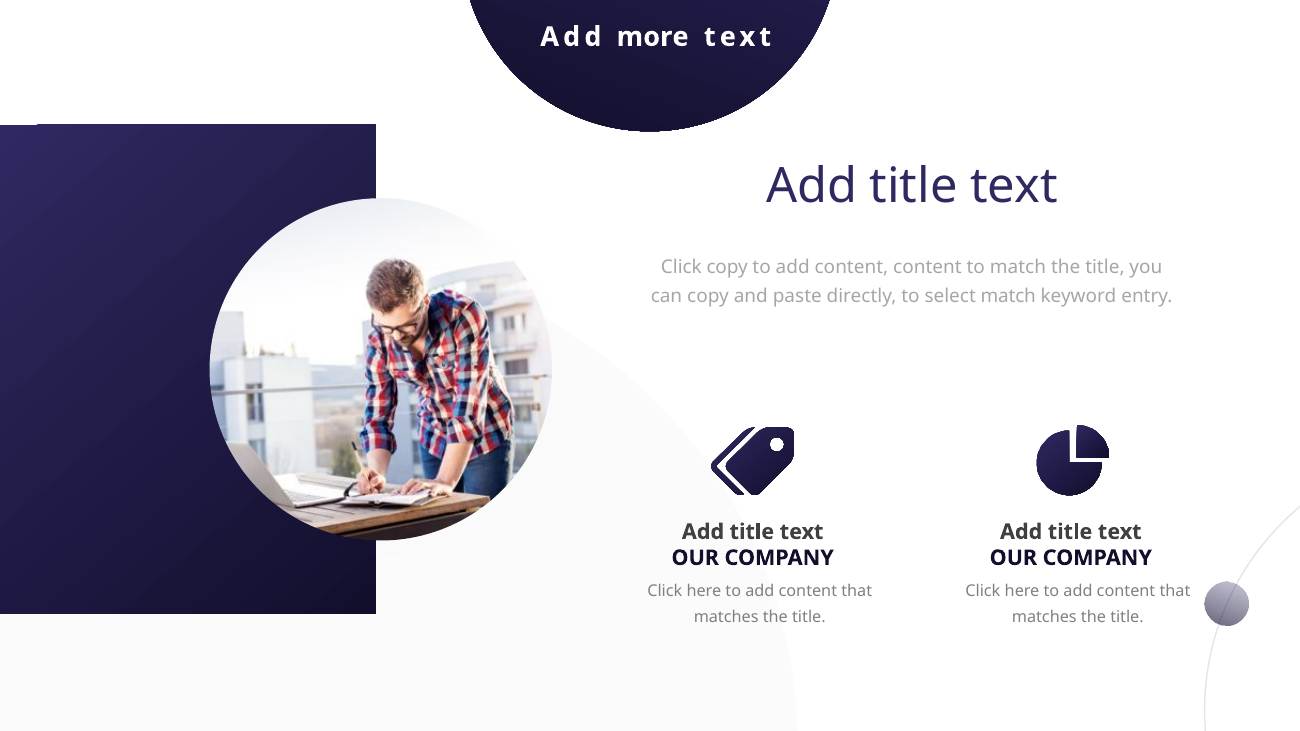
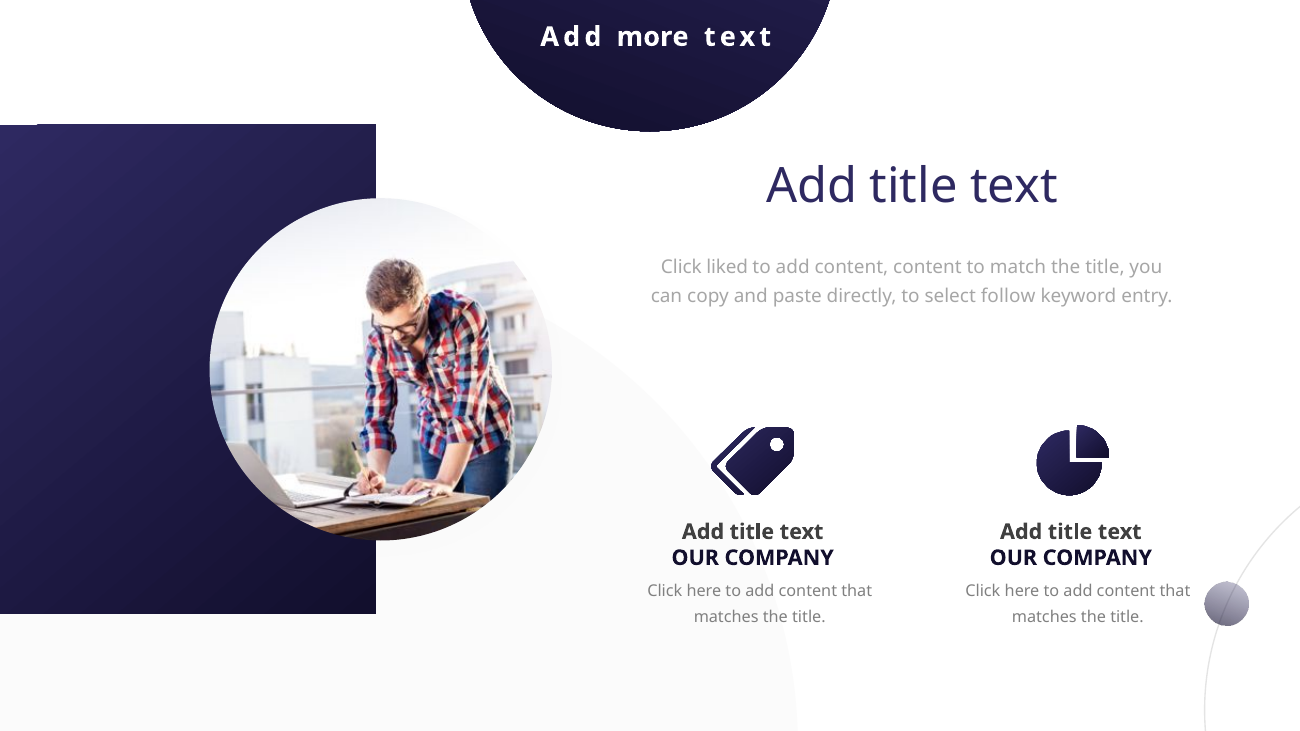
Click copy: copy -> liked
select match: match -> follow
